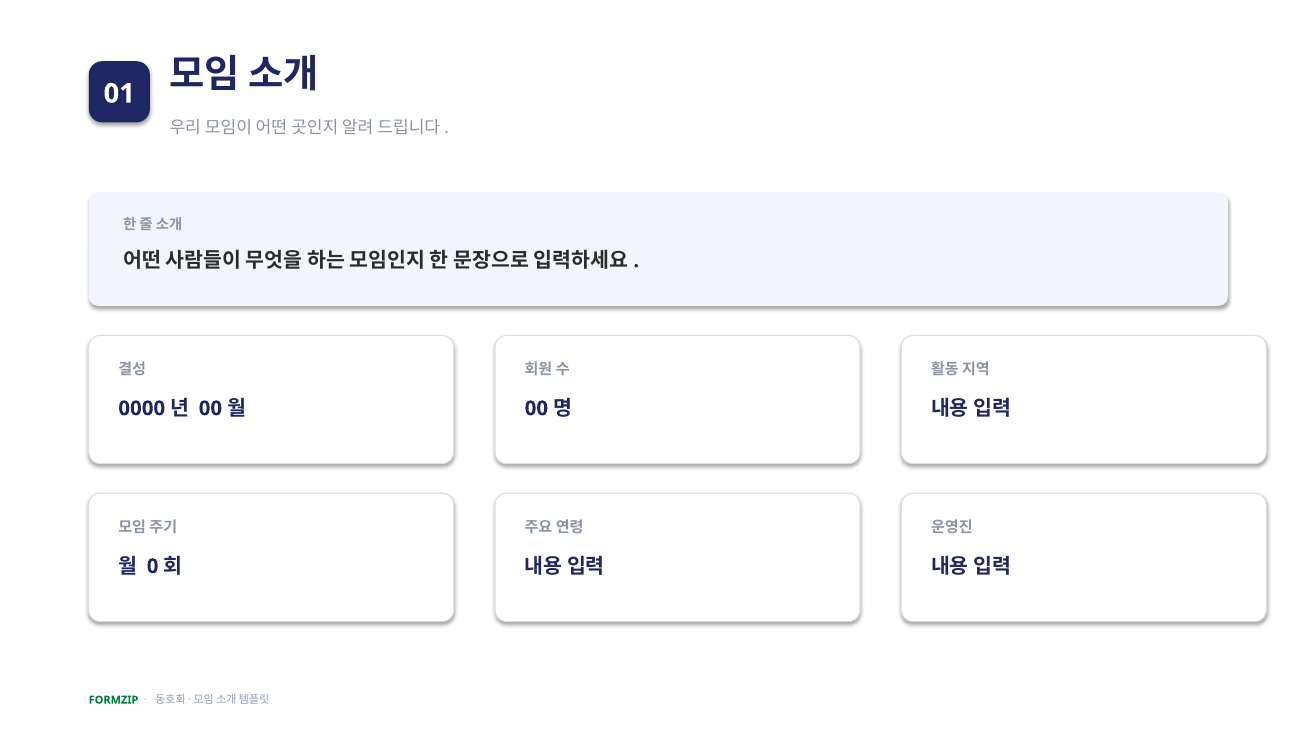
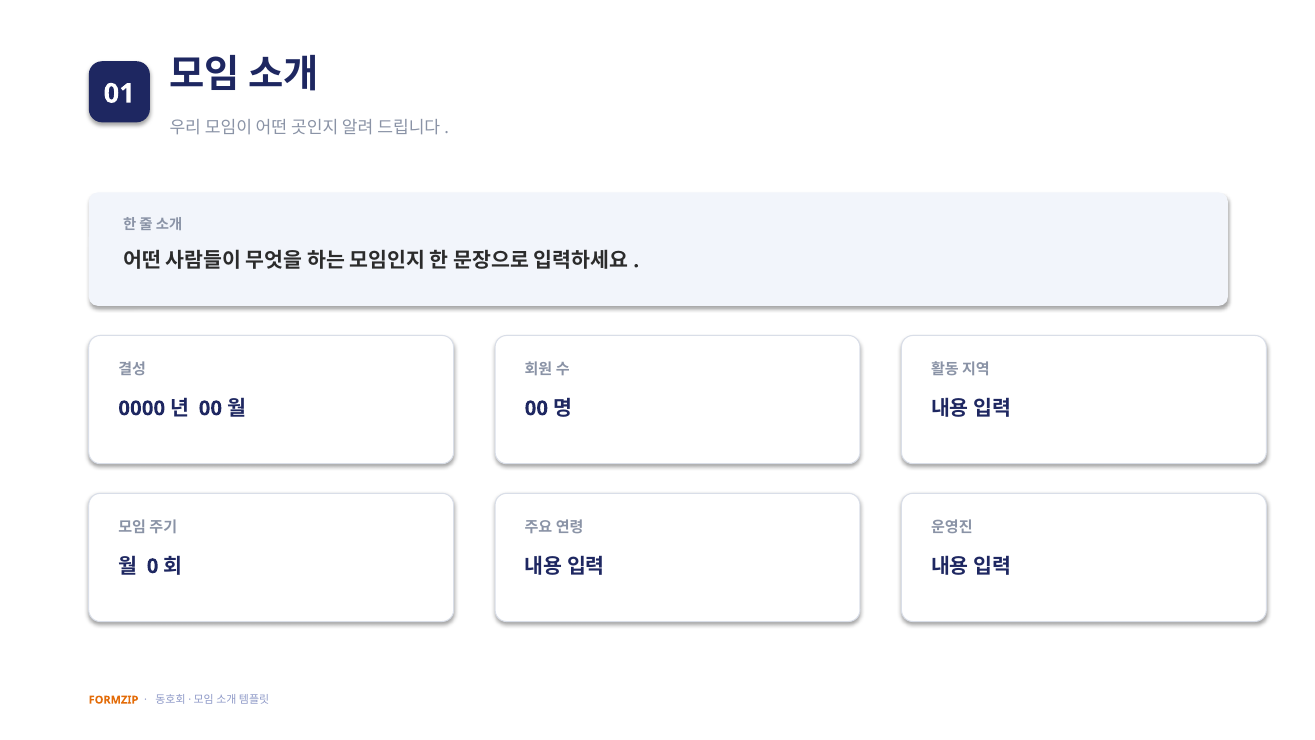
FORMZIP colour: green -> orange
